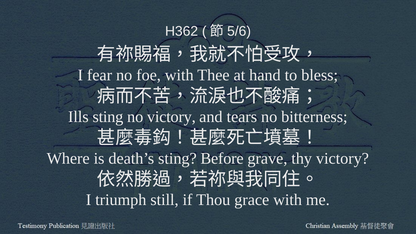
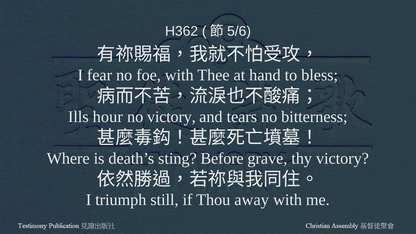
Ills sting: sting -> hour
grace: grace -> away
